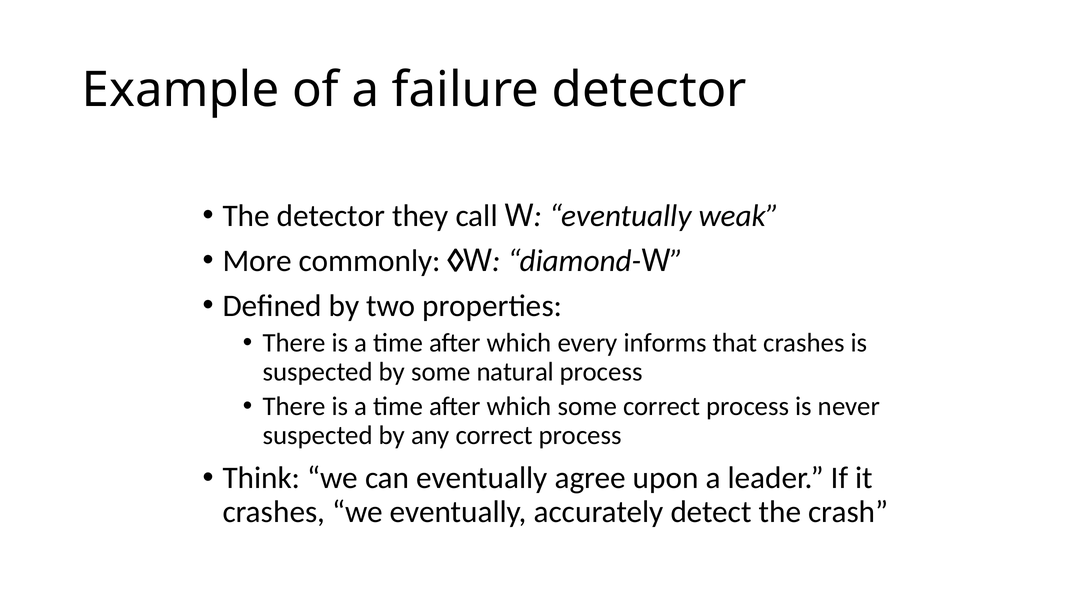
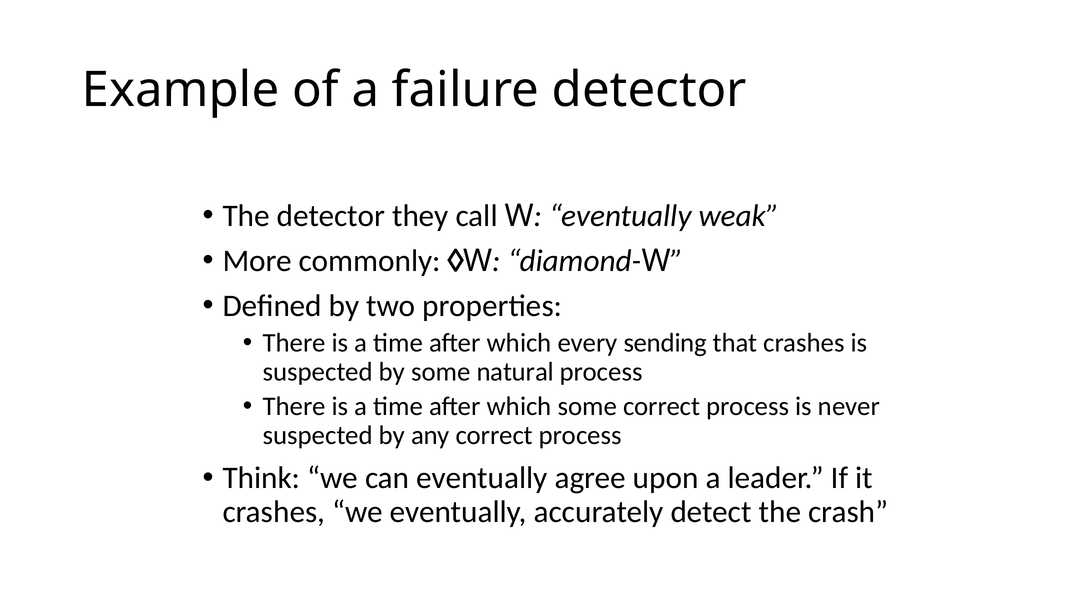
informs: informs -> sending
